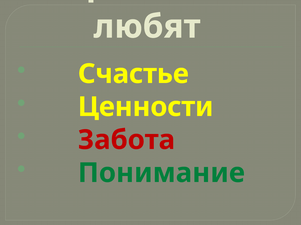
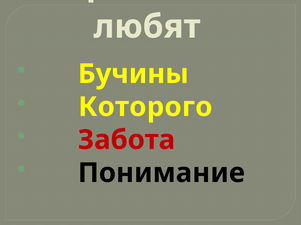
Счастье: Счастье -> Бучины
Ценности at (146, 107): Ценности -> Которого
Понимание colour: green -> black
